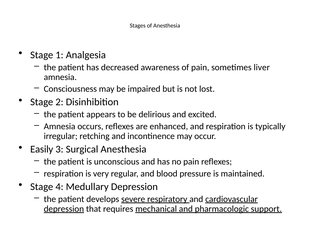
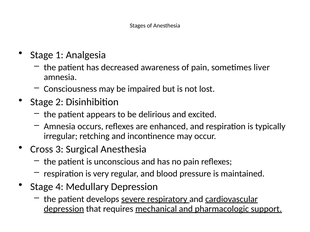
Easily: Easily -> Cross
